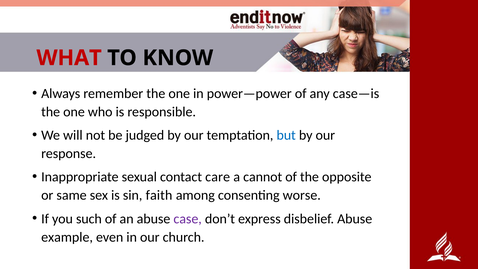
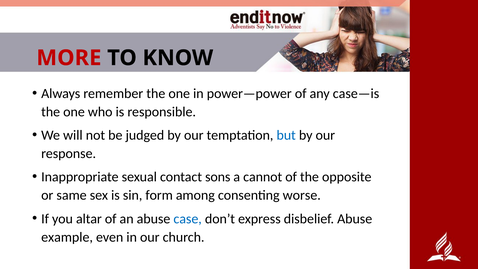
WHAT: WHAT -> MORE
care: care -> sons
faith: faith -> form
such: such -> altar
case colour: purple -> blue
